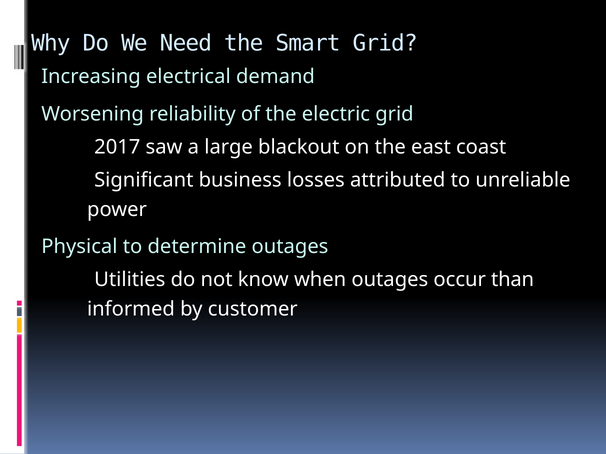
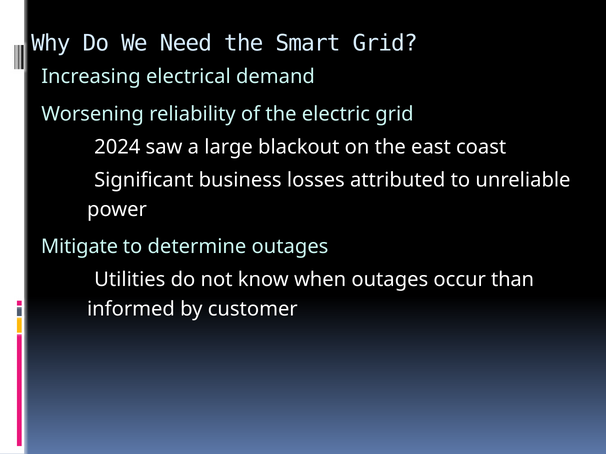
2017: 2017 -> 2024
Physical: Physical -> Mitigate
